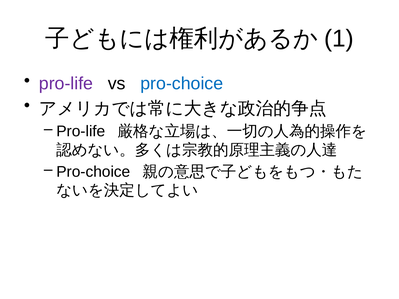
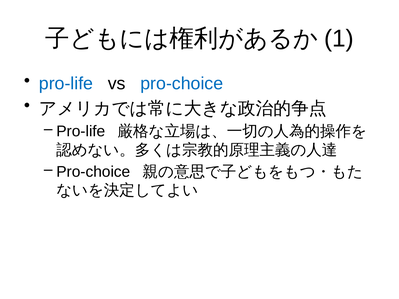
pro-life at (66, 84) colour: purple -> blue
